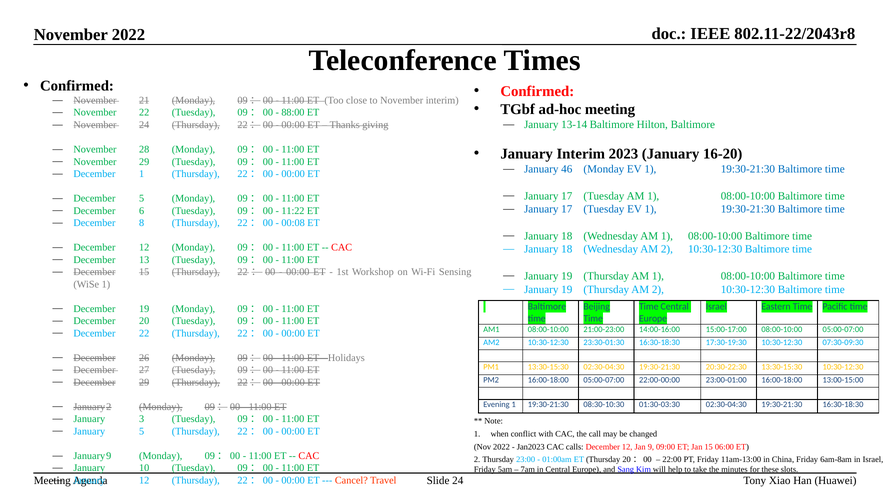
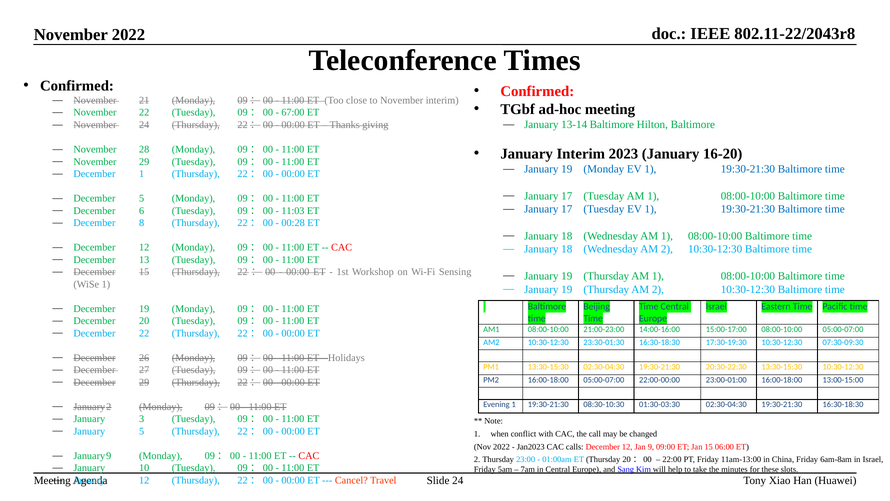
88:00: 88:00 -> 67:00
46 at (567, 169): 46 -> 19
11:22: 11:22 -> 11:03
00:08: 00:08 -> 00:28
